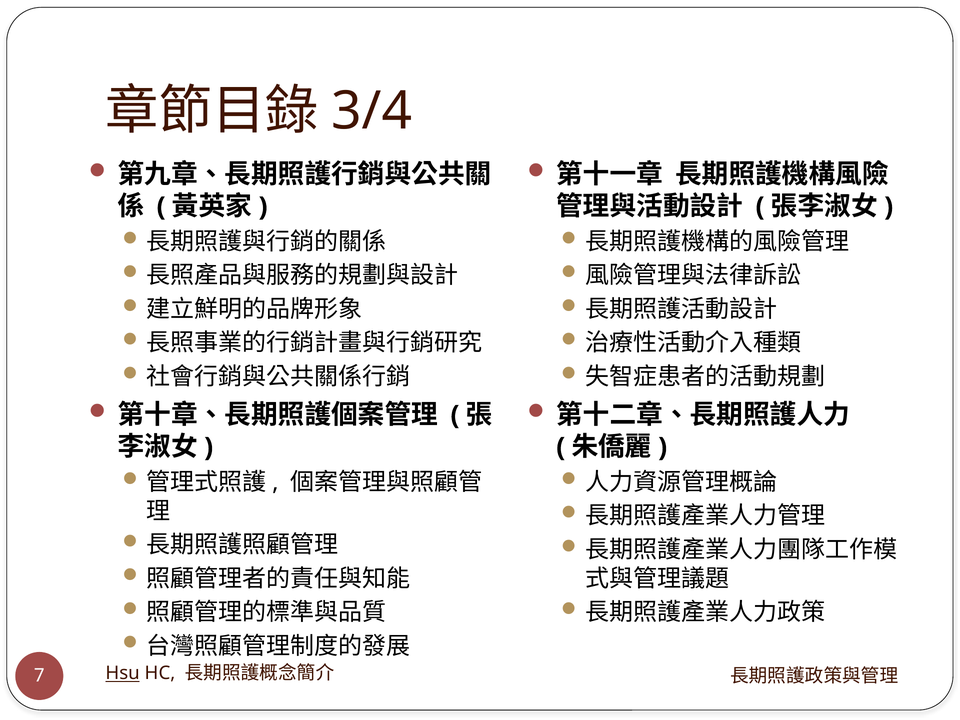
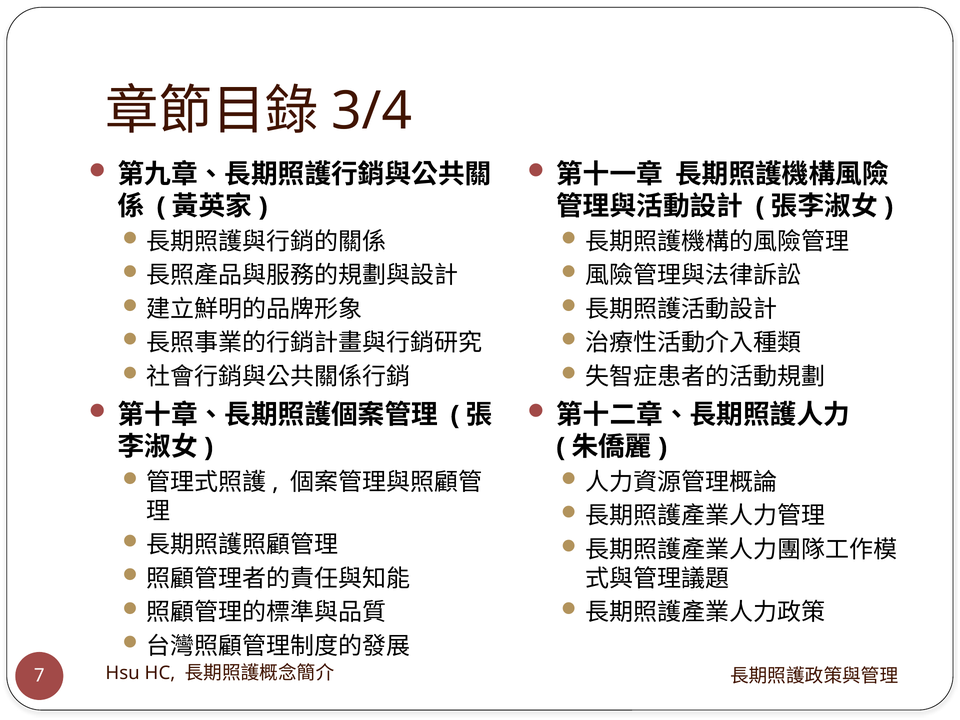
Hsu underline: present -> none
